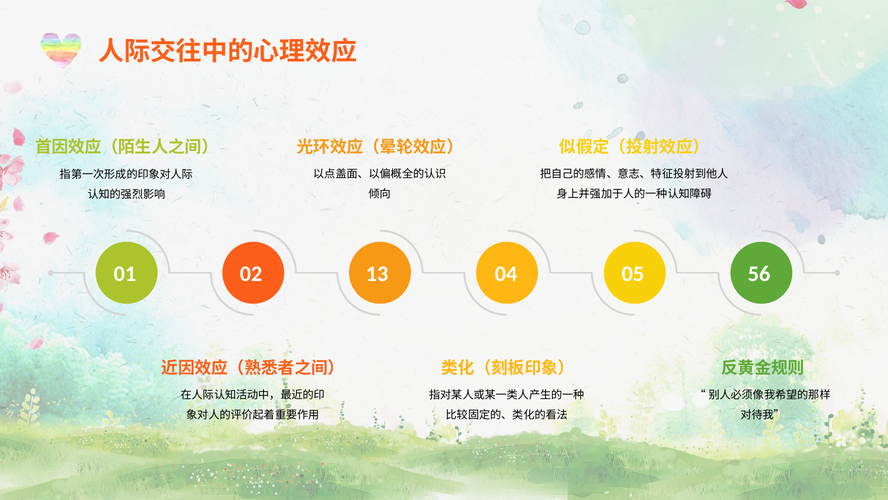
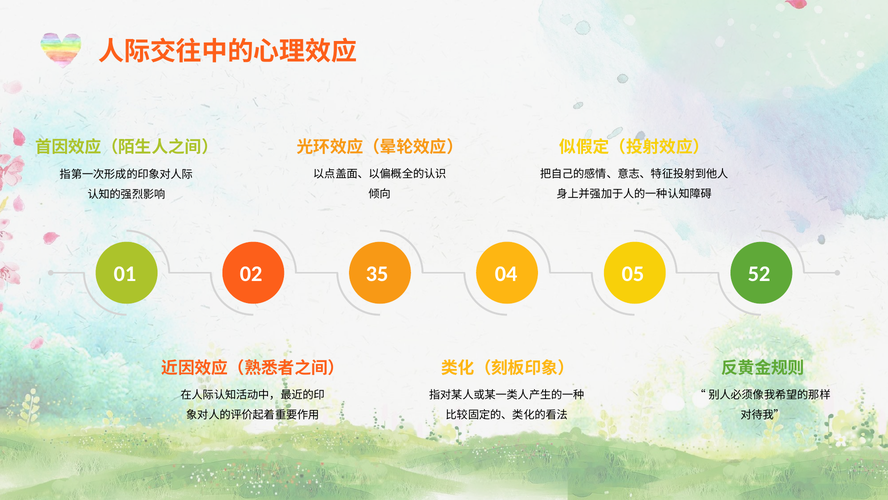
13: 13 -> 35
56: 56 -> 52
